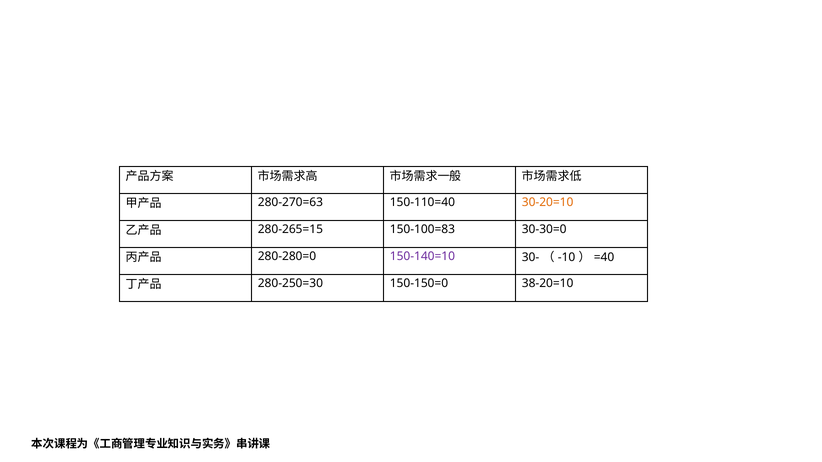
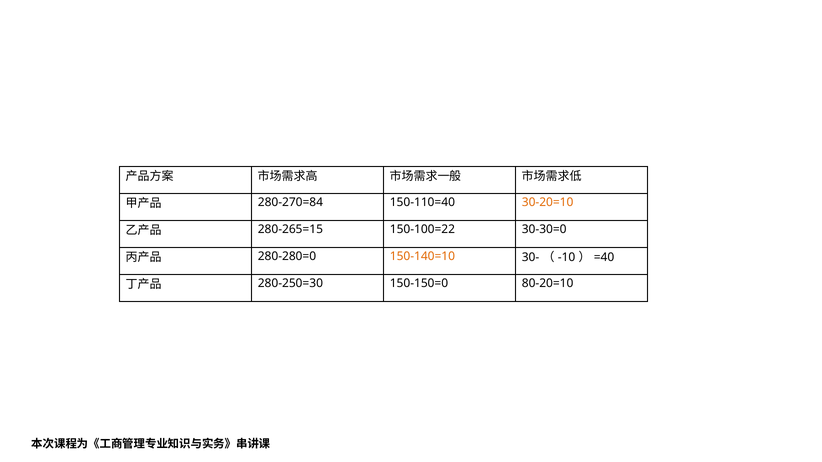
280-270=63: 280-270=63 -> 280-270=84
150-100=83: 150-100=83 -> 150-100=22
150-140=10 colour: purple -> orange
38-20=10: 38-20=10 -> 80-20=10
